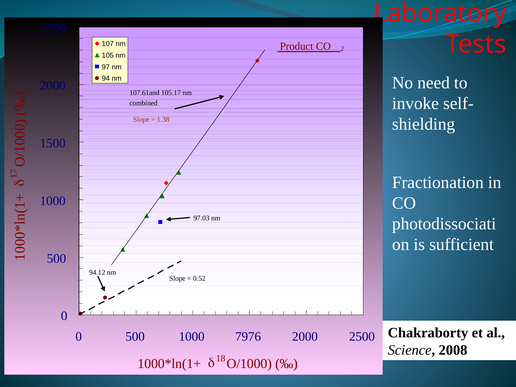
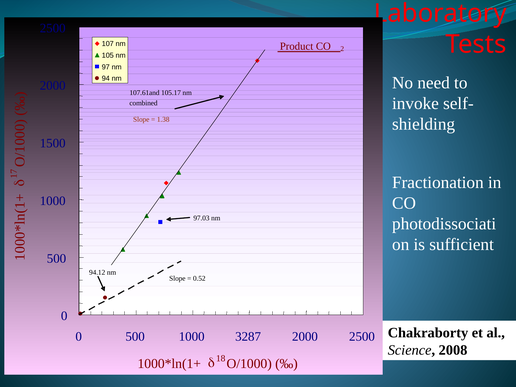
7976: 7976 -> 3287
